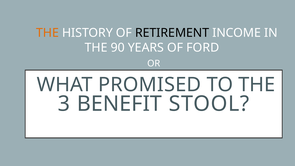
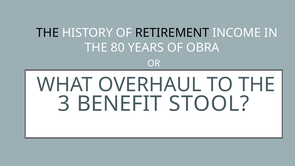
THE at (47, 33) colour: orange -> black
90: 90 -> 80
FORD: FORD -> OBRA
PROMISED: PROMISED -> OVERHAUL
